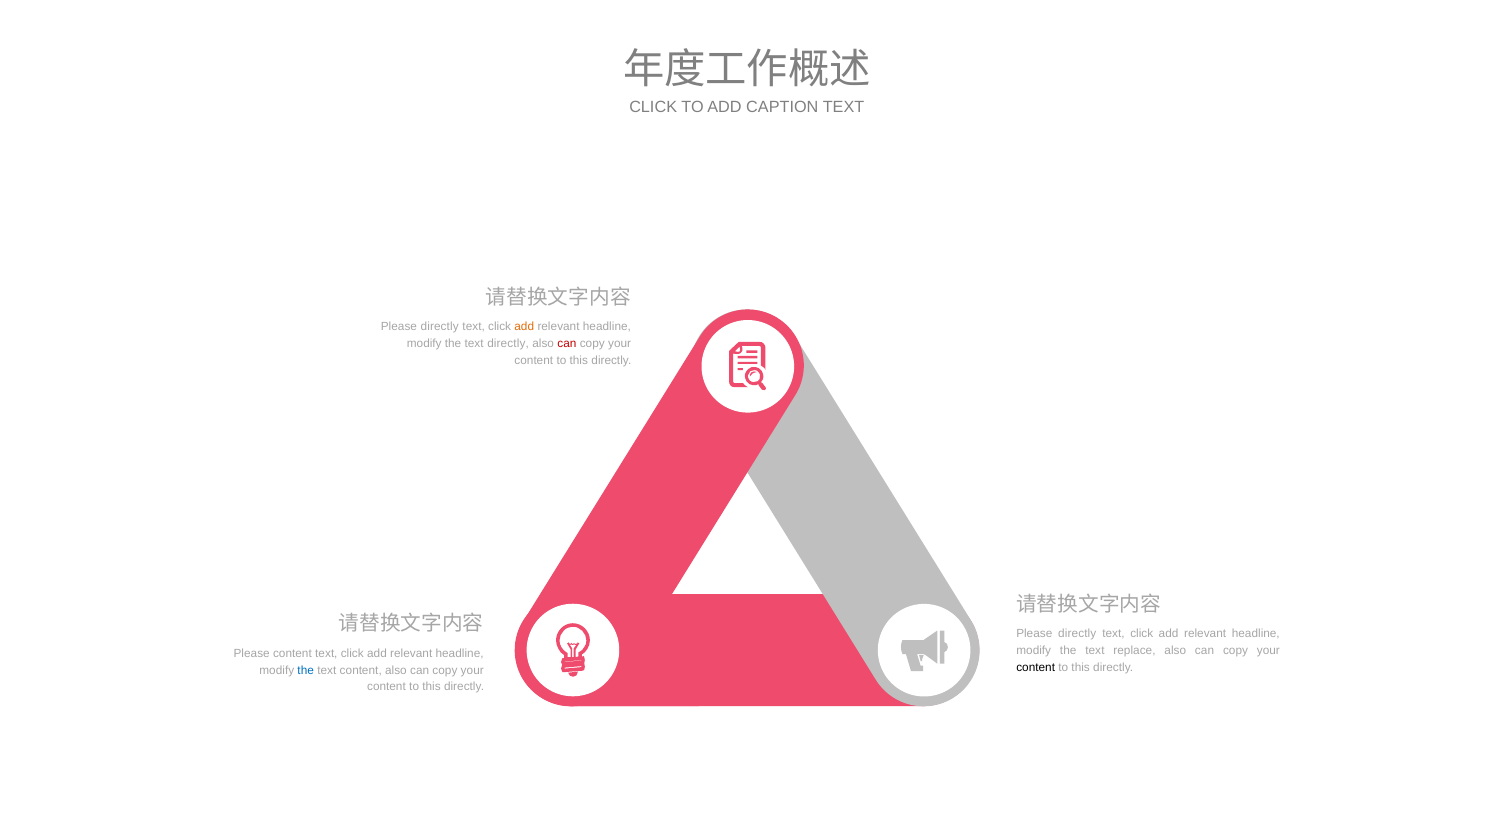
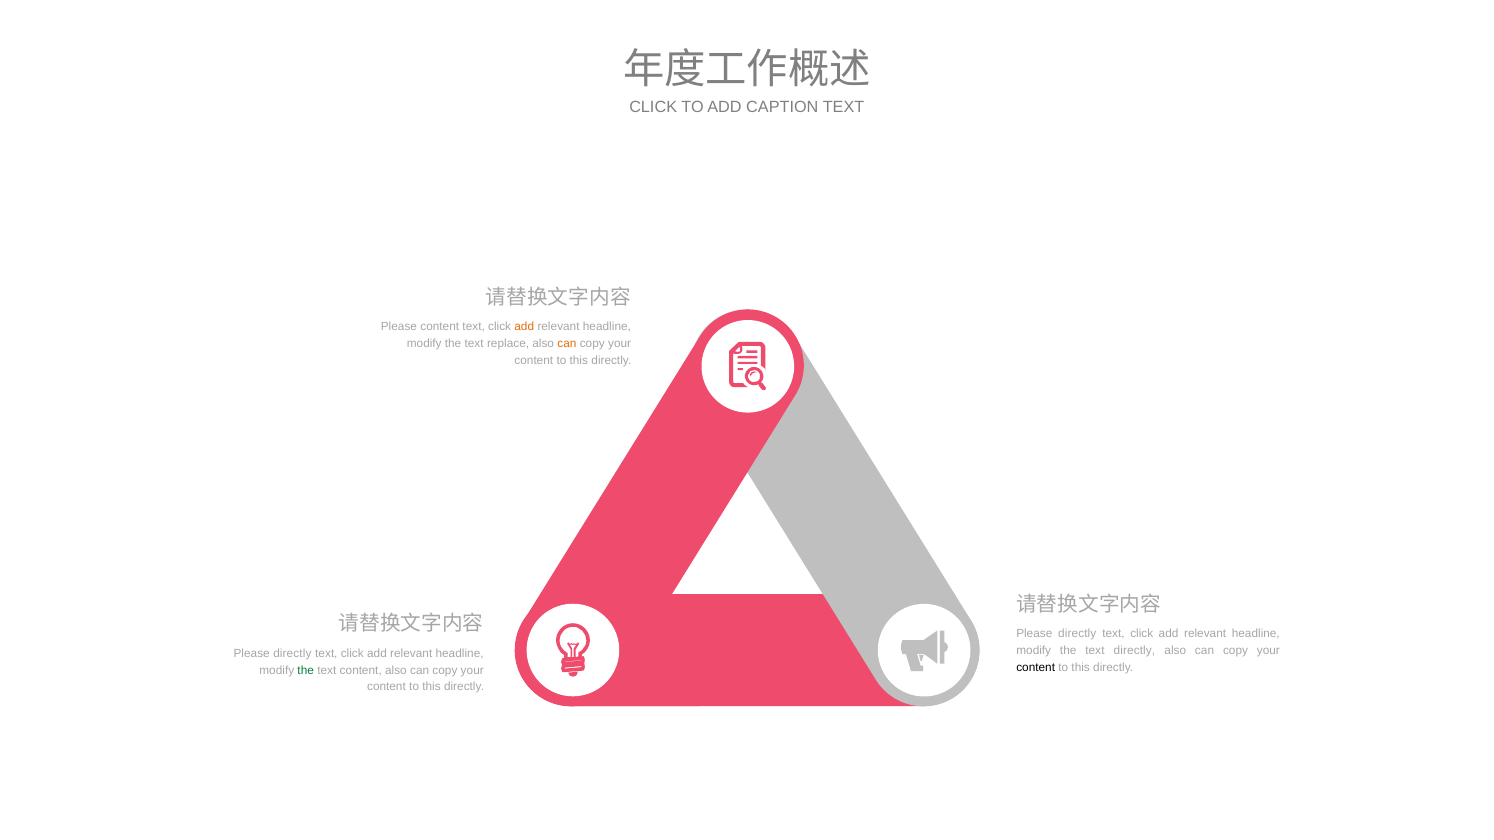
directly at (440, 327): directly -> content
text directly: directly -> replace
can at (567, 344) colour: red -> orange
text replace: replace -> directly
content at (292, 653): content -> directly
the at (306, 670) colour: blue -> green
